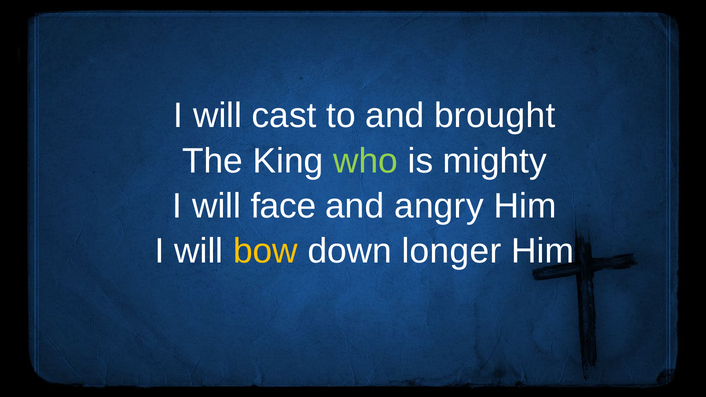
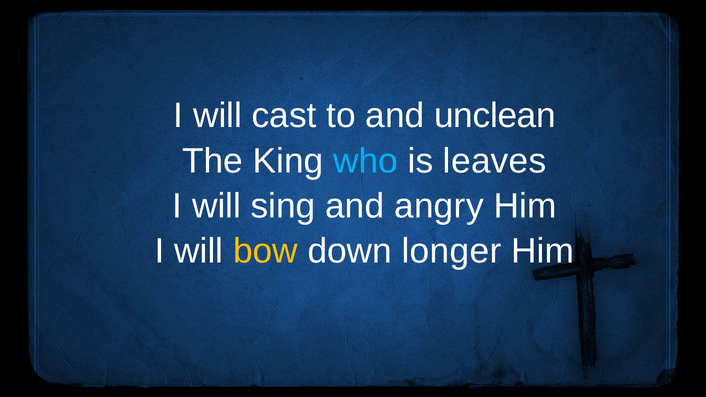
brought: brought -> unclean
who colour: light green -> light blue
mighty: mighty -> leaves
face: face -> sing
